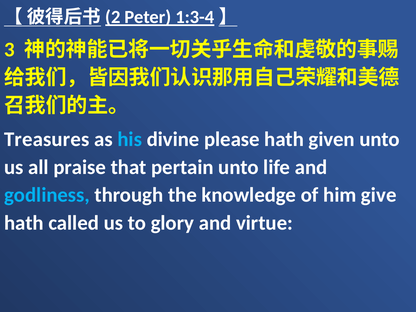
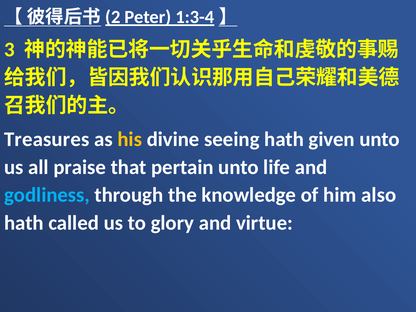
his colour: light blue -> yellow
please: please -> seeing
give: give -> also
